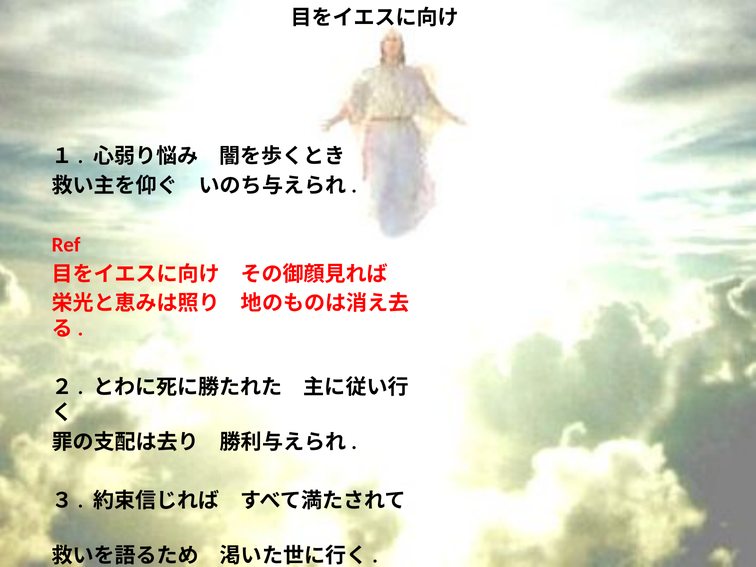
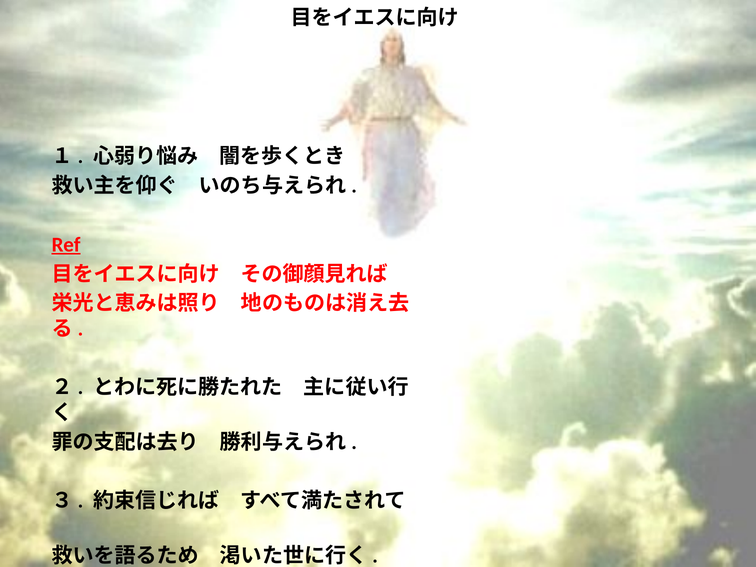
Ref underline: none -> present
